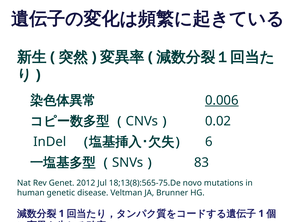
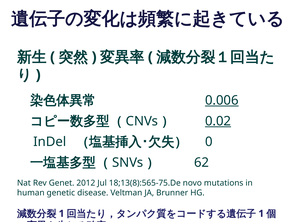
0.02 underline: none -> present
6: 6 -> 0
83: 83 -> 62
